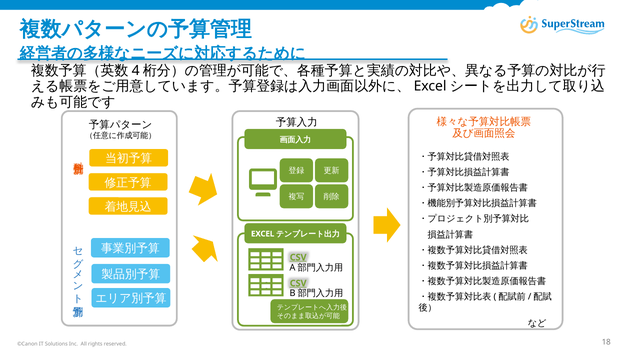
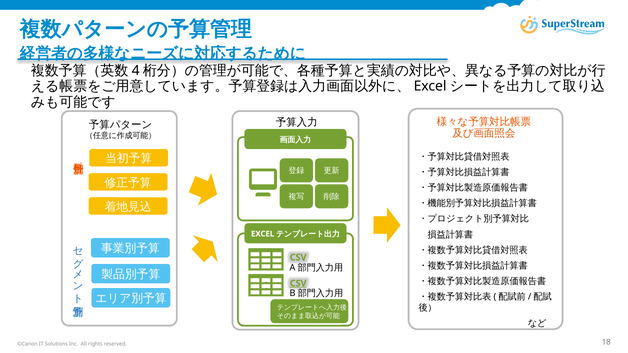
CSV at (298, 258) underline: present -> none
